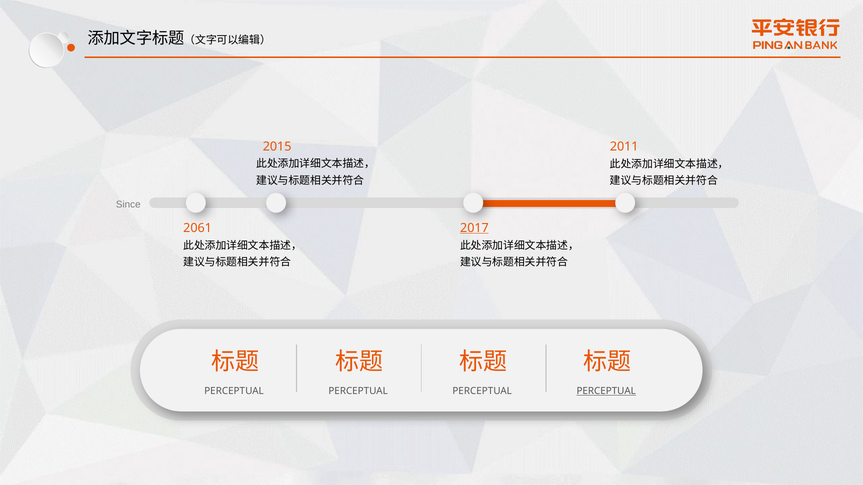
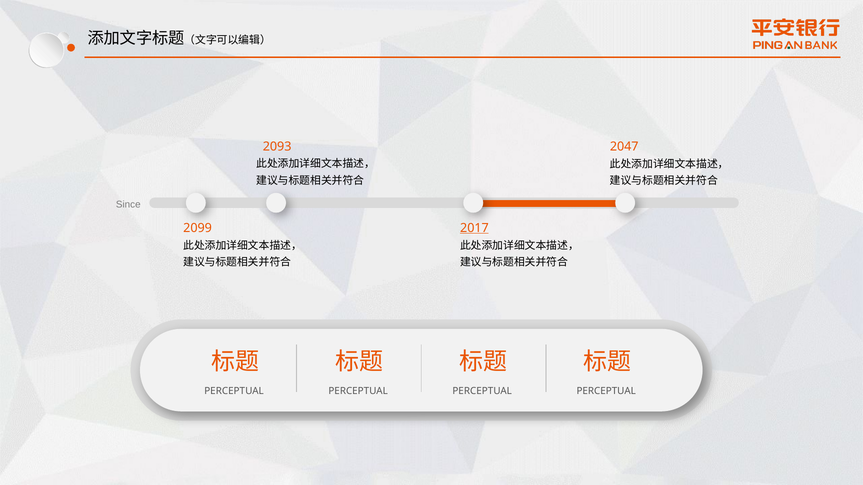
2015: 2015 -> 2093
2011: 2011 -> 2047
2061: 2061 -> 2099
PERCEPTUAL at (606, 391) underline: present -> none
